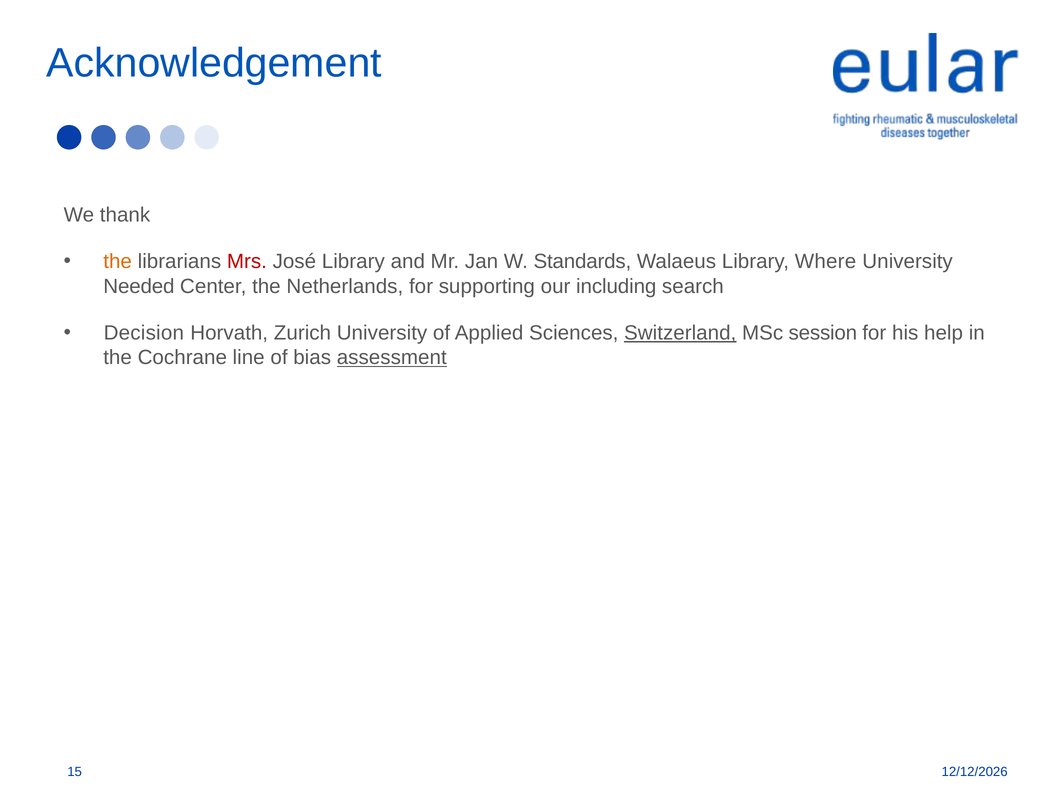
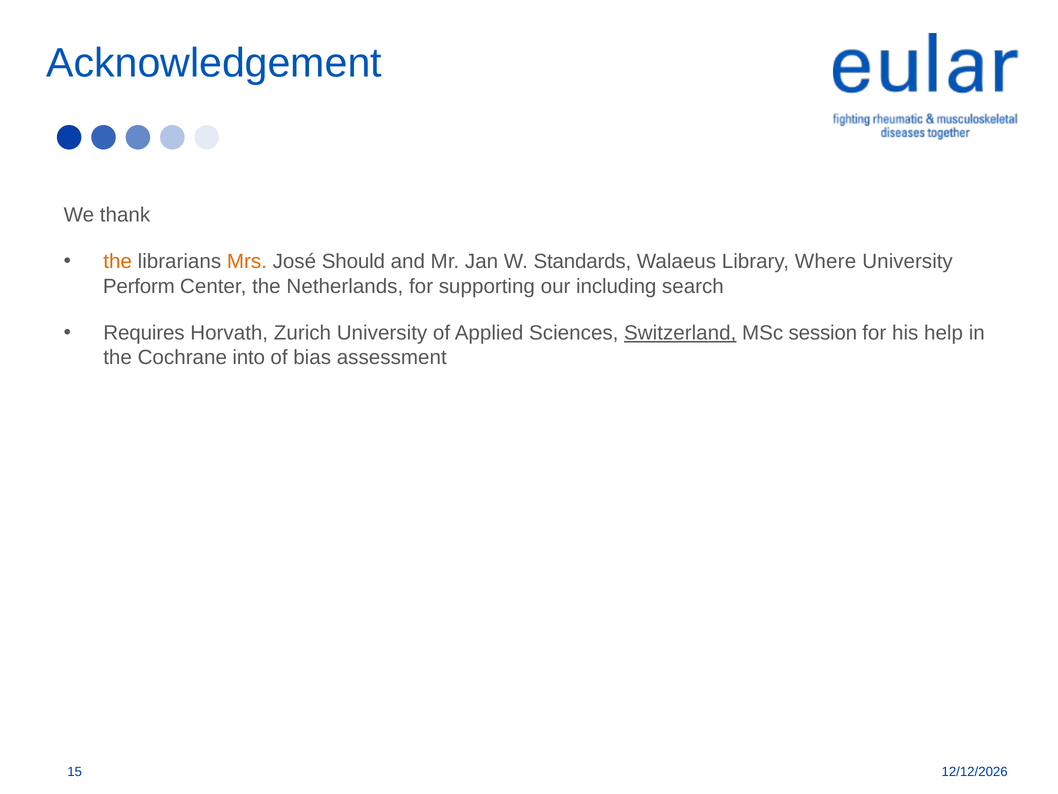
Mrs colour: red -> orange
José Library: Library -> Should
Needed: Needed -> Perform
Decision: Decision -> Requires
line: line -> into
assessment underline: present -> none
